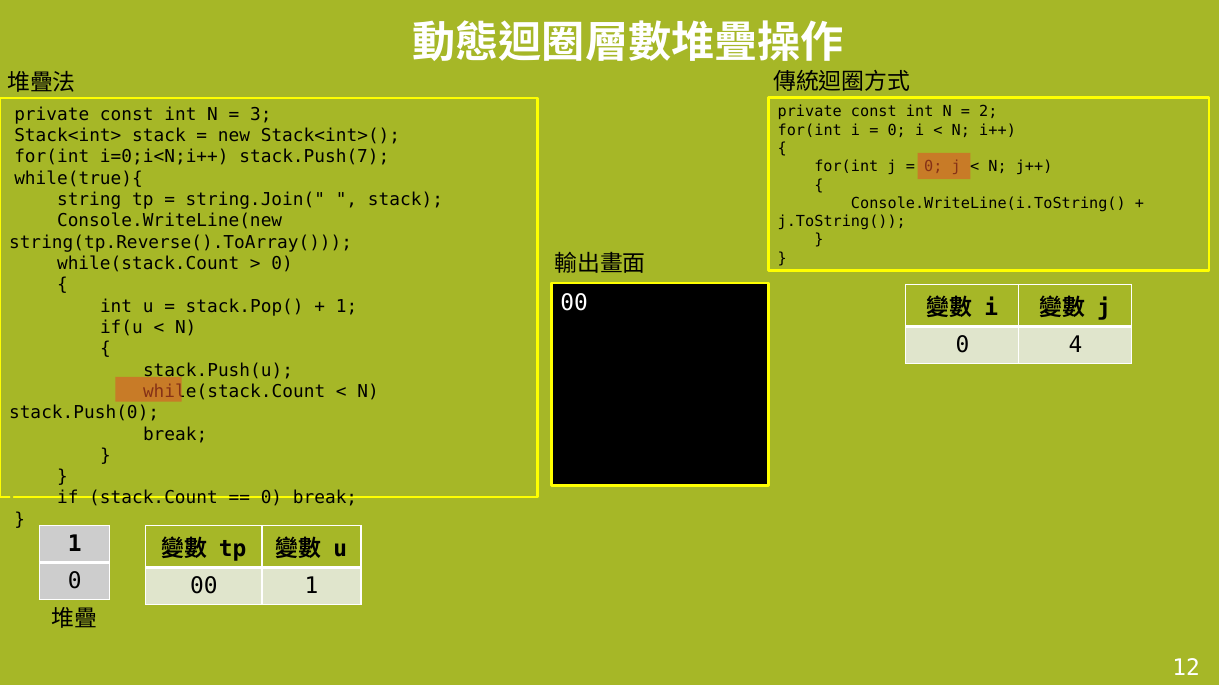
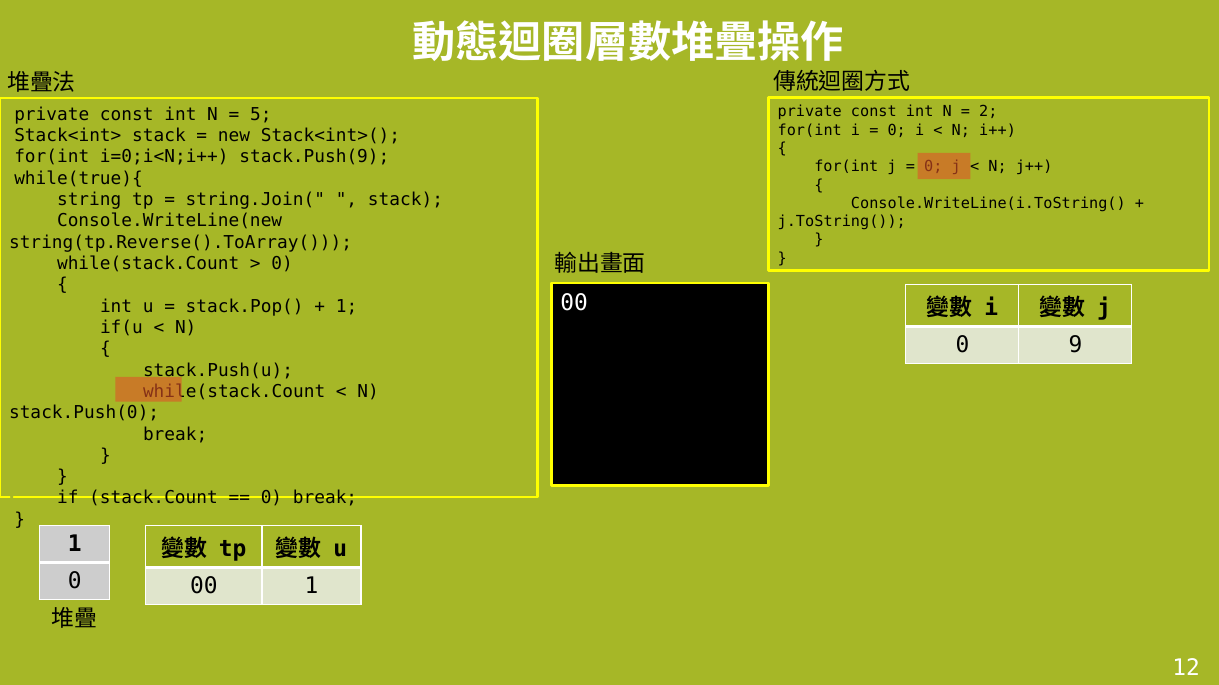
3: 3 -> 5
stack.Push(7: stack.Push(7 -> stack.Push(9
4: 4 -> 9
